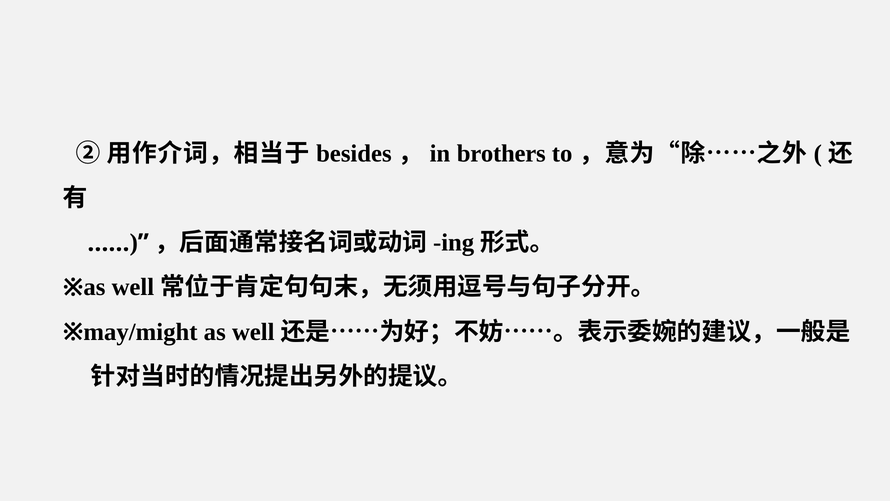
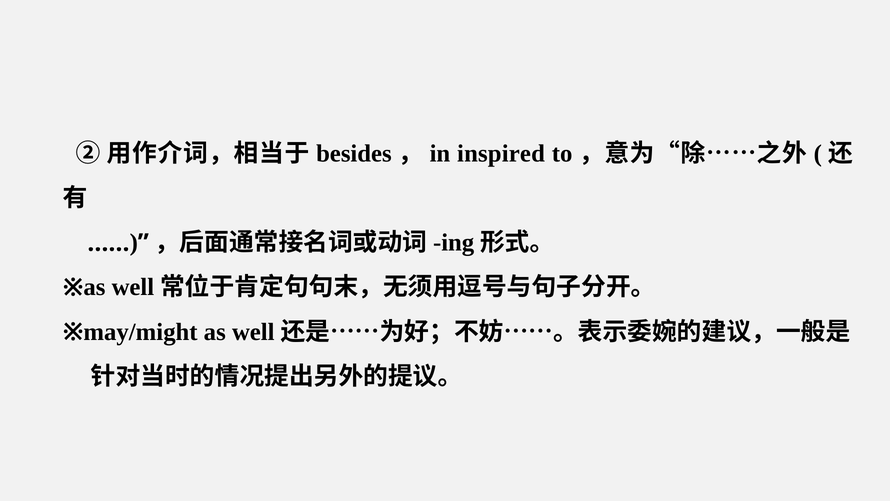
brothers: brothers -> inspired
